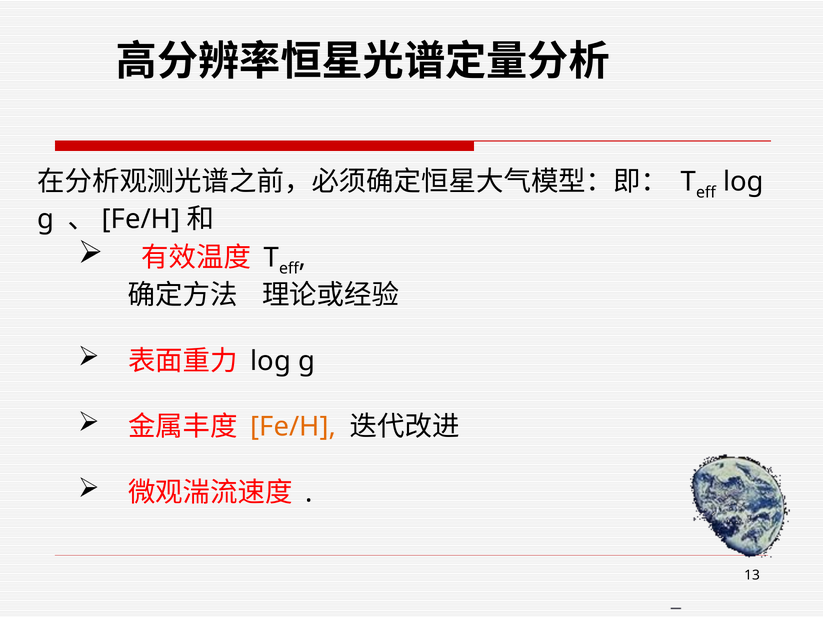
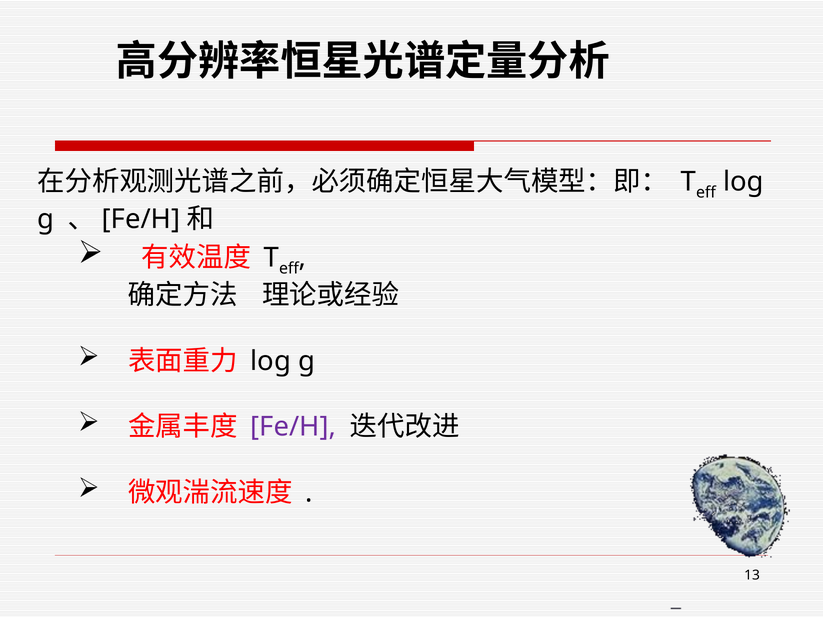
Fe/H at (293, 427) colour: orange -> purple
